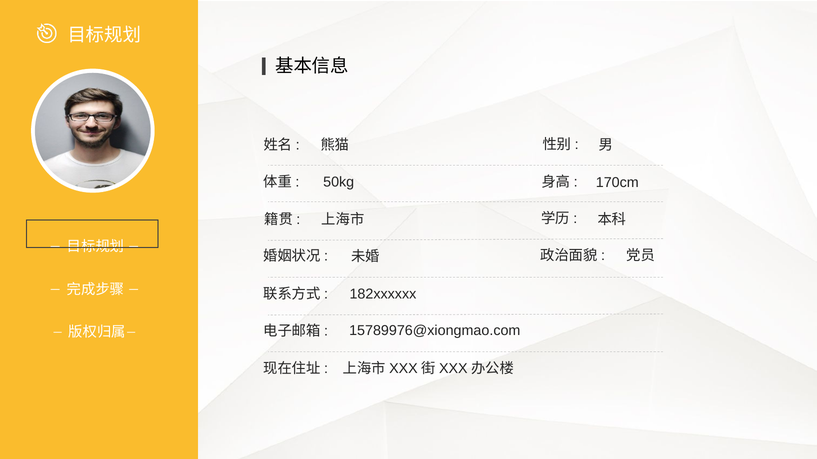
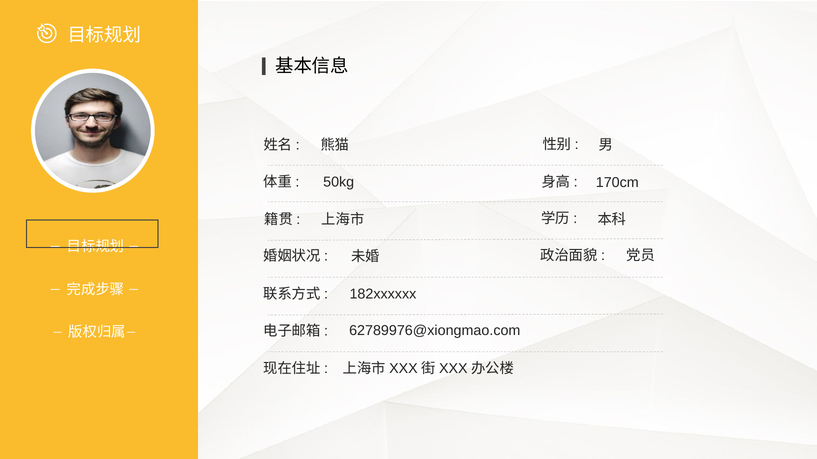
15789976@xiongmao.com: 15789976@xiongmao.com -> 62789976@xiongmao.com
